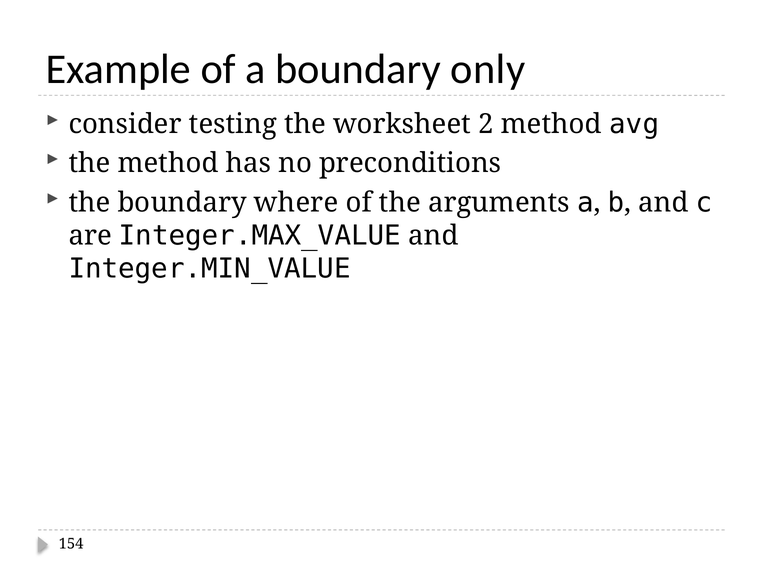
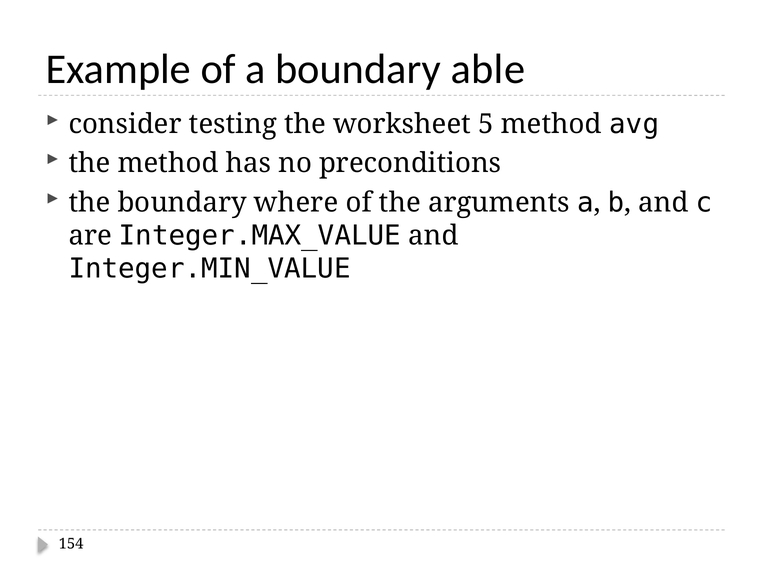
only: only -> able
2: 2 -> 5
